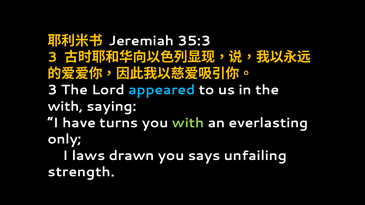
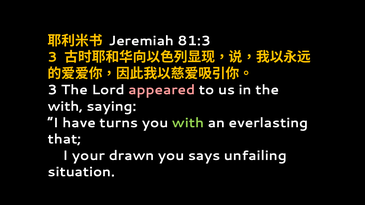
35:3: 35:3 -> 81:3
appeared colour: light blue -> pink
only: only -> that
laws: laws -> your
strength: strength -> situation
